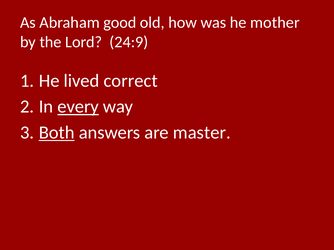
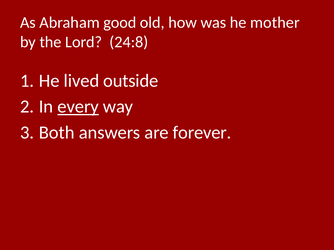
24:9: 24:9 -> 24:8
correct: correct -> outside
Both underline: present -> none
master: master -> forever
